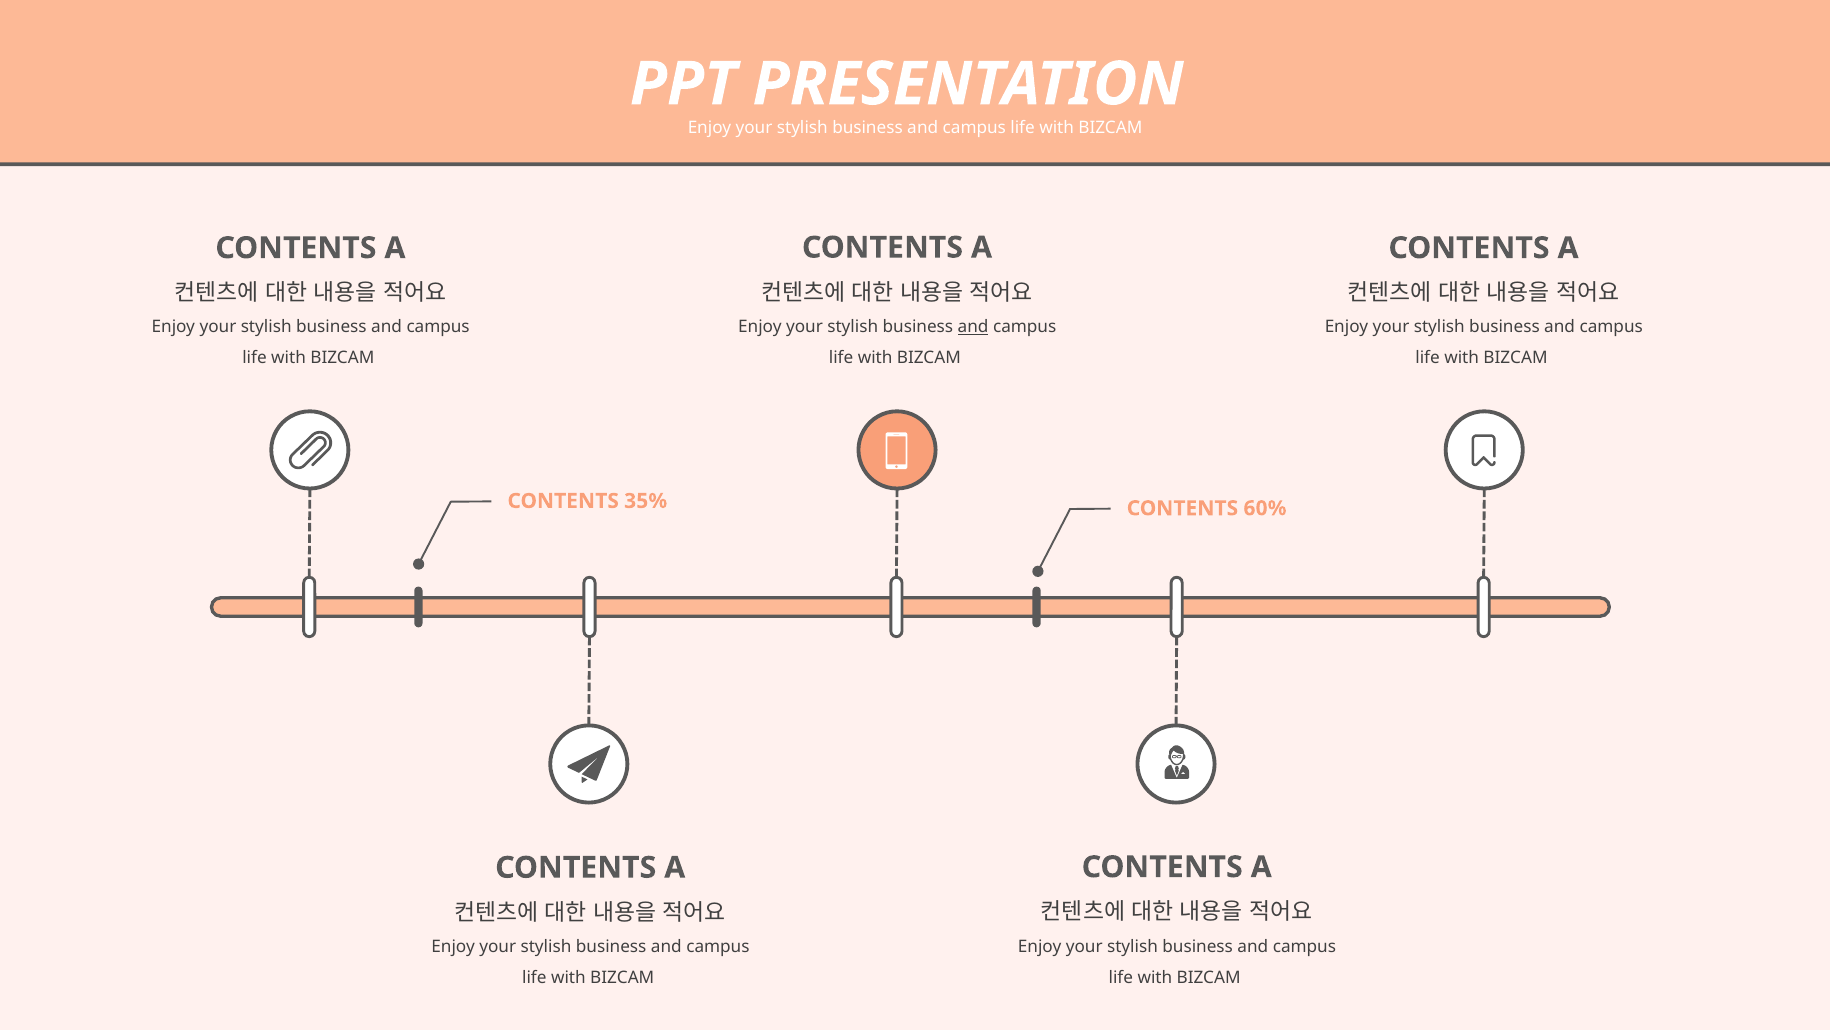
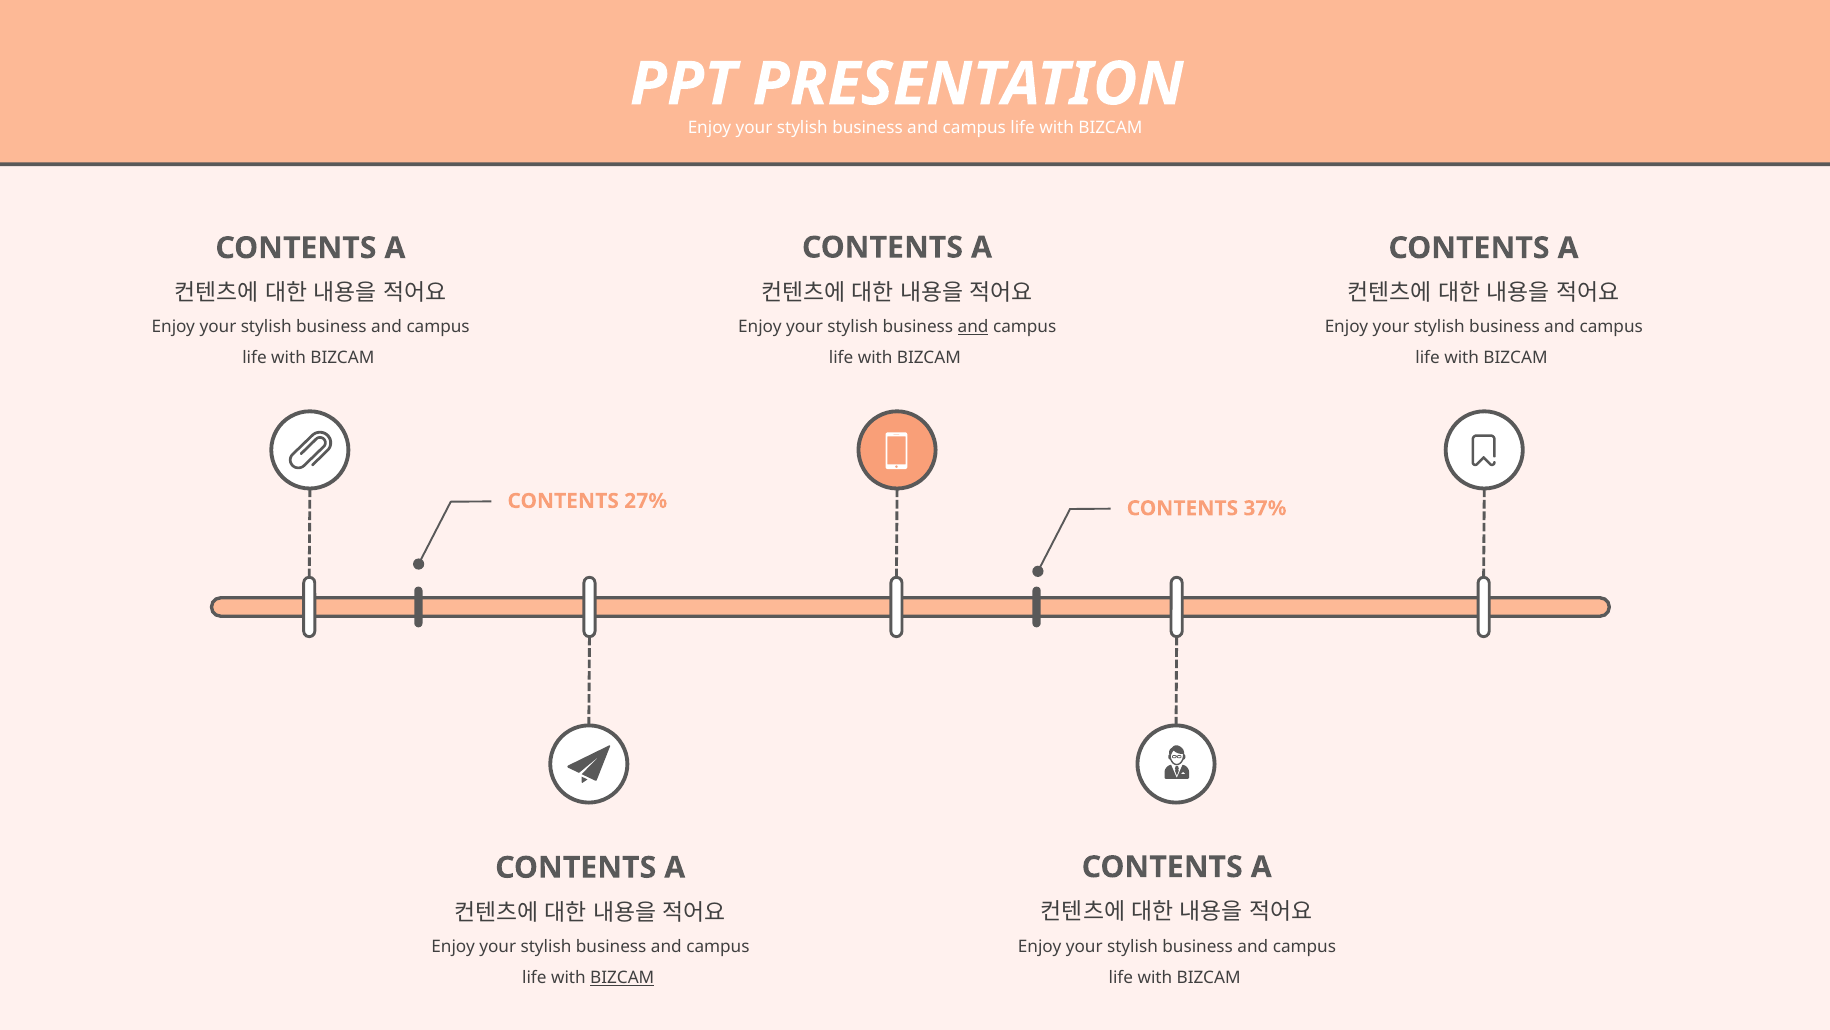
35%: 35% -> 27%
60%: 60% -> 37%
BIZCAM at (622, 977) underline: none -> present
